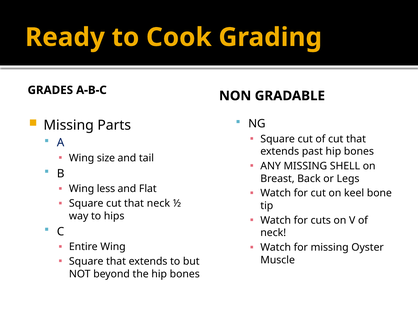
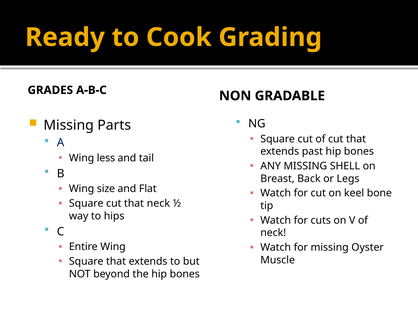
size: size -> less
less: less -> size
